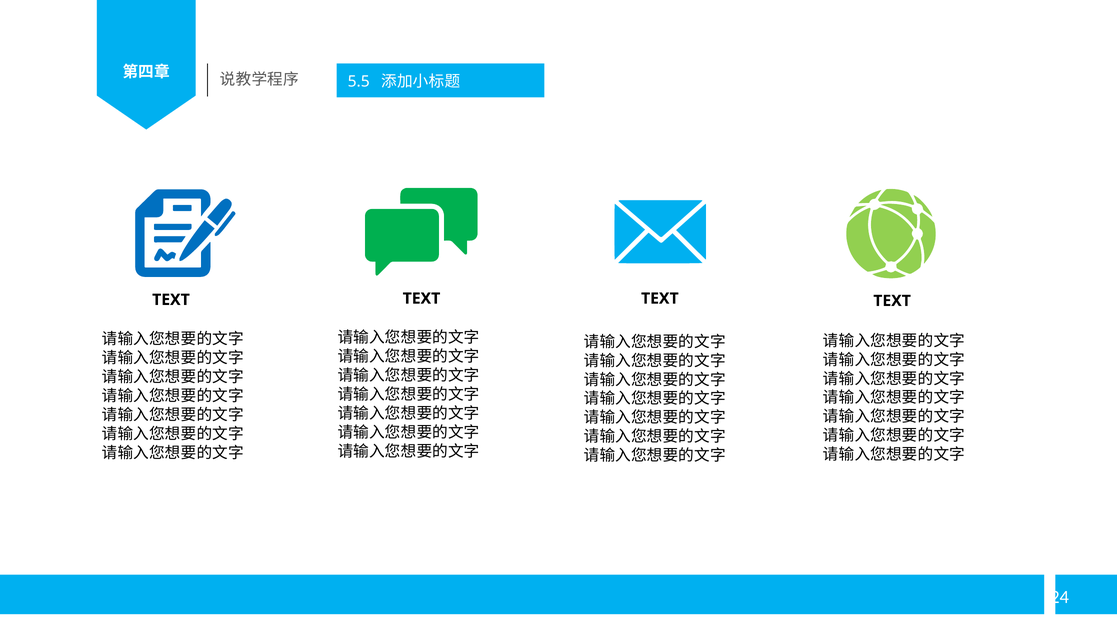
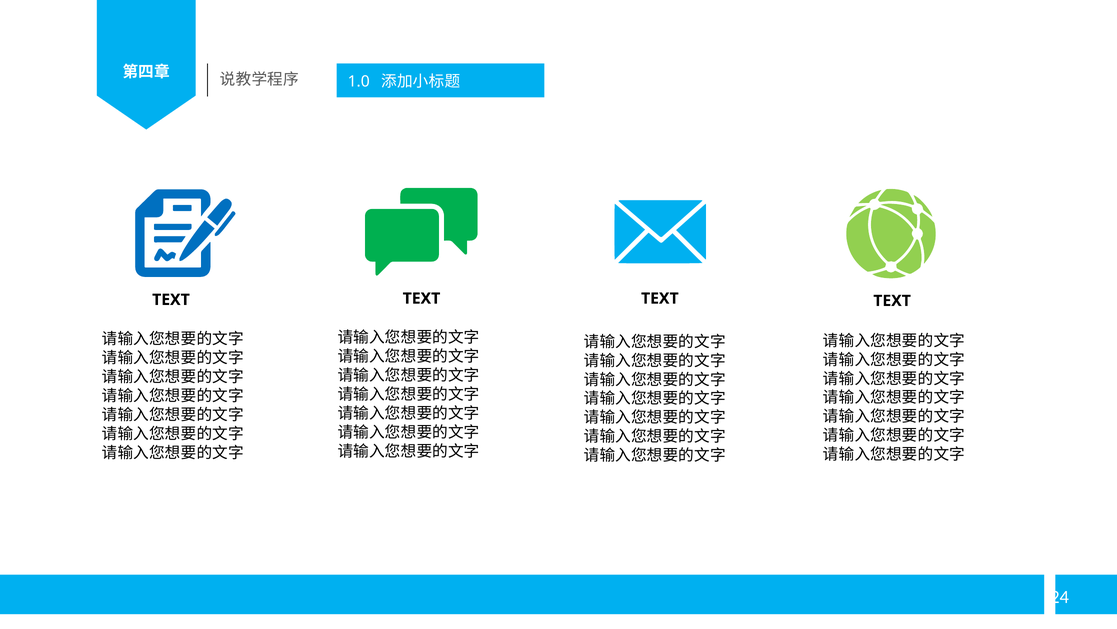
5.5: 5.5 -> 1.0
